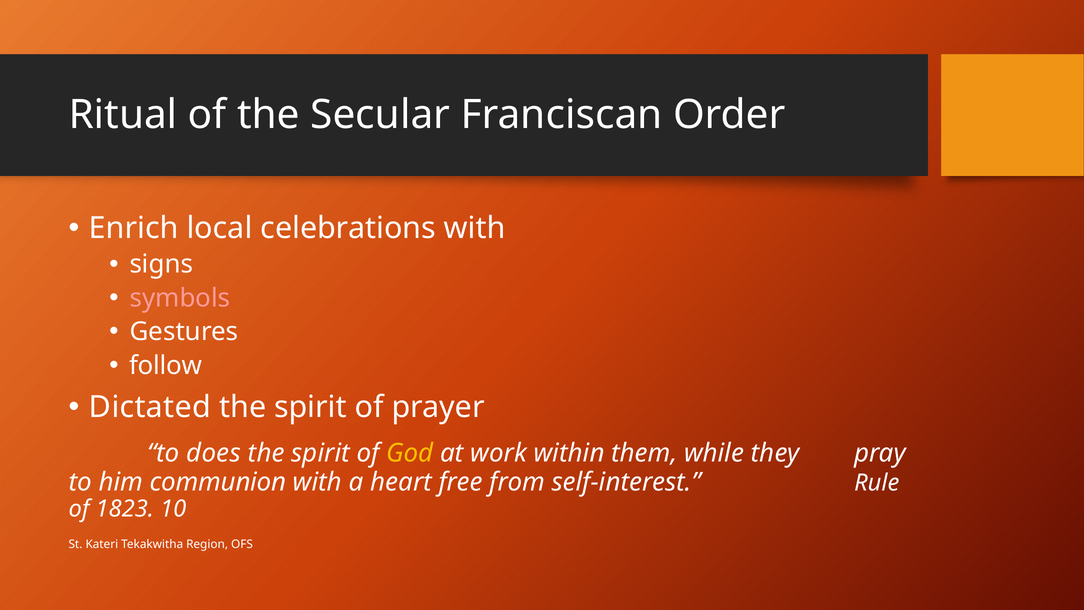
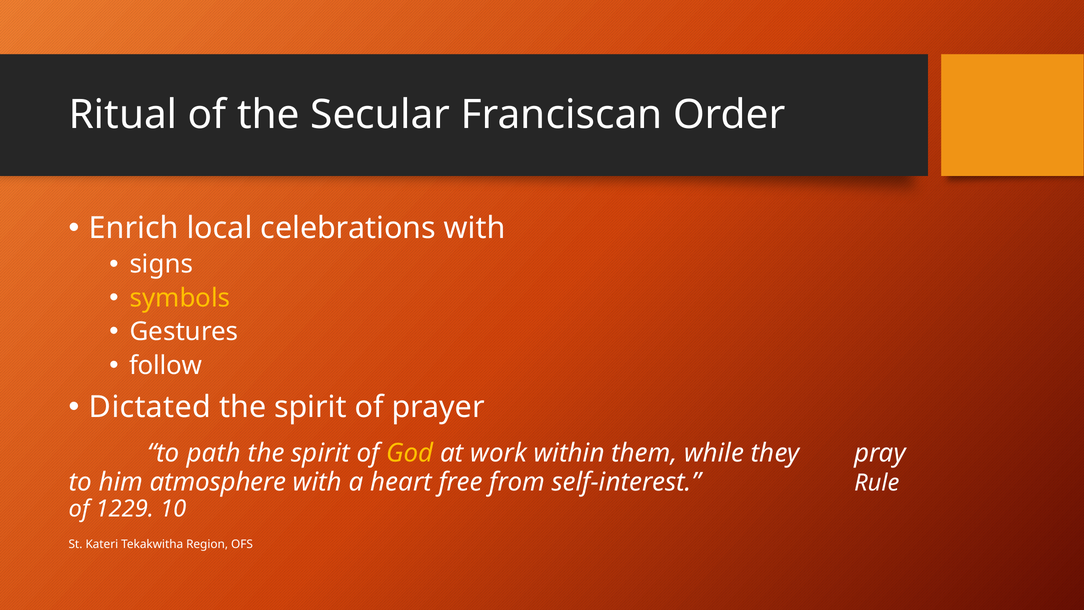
symbols colour: pink -> yellow
does: does -> path
communion: communion -> atmosphere
1823: 1823 -> 1229
